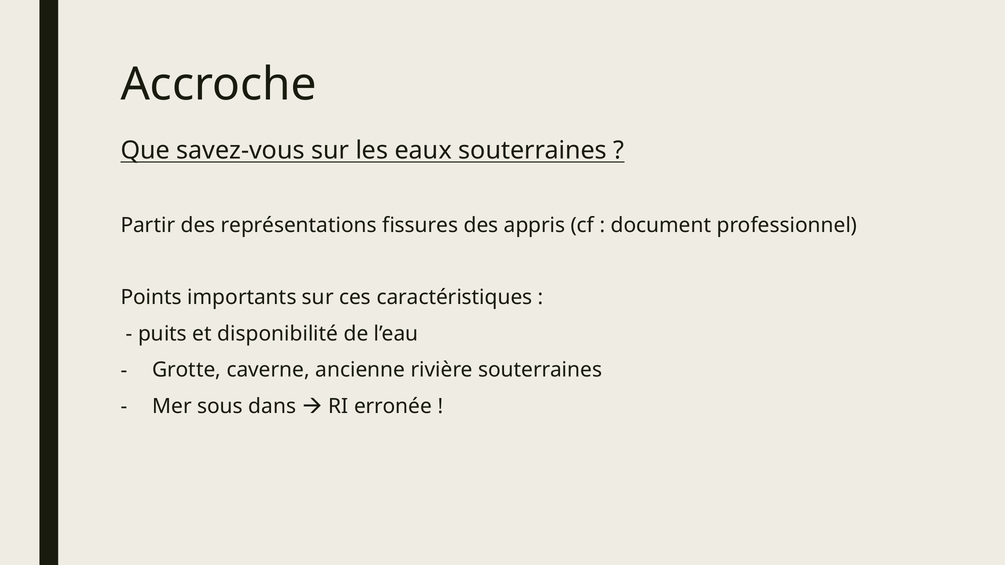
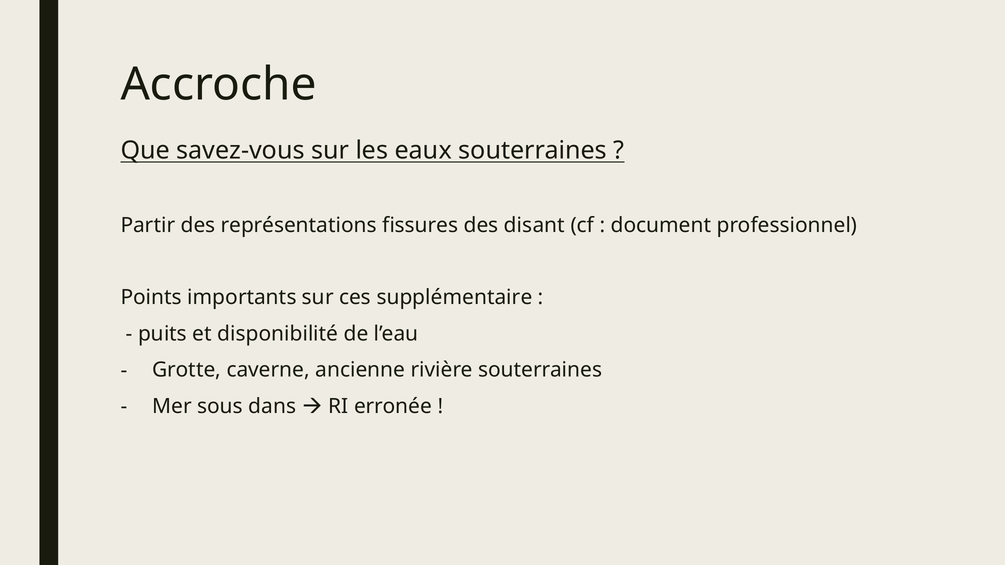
appris: appris -> disant
caractéristiques: caractéristiques -> supplémentaire
